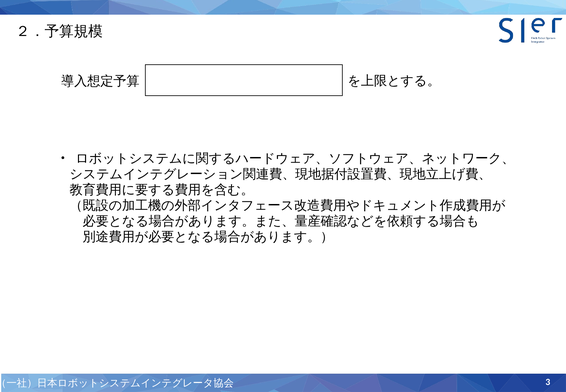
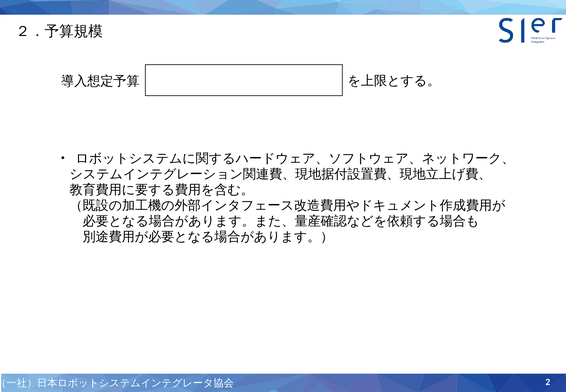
3: 3 -> 2
